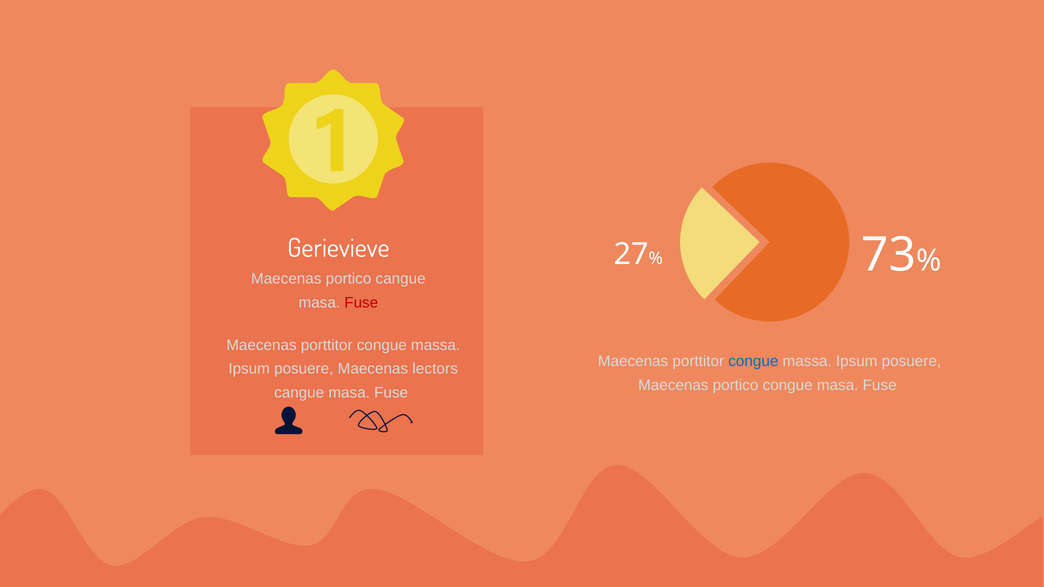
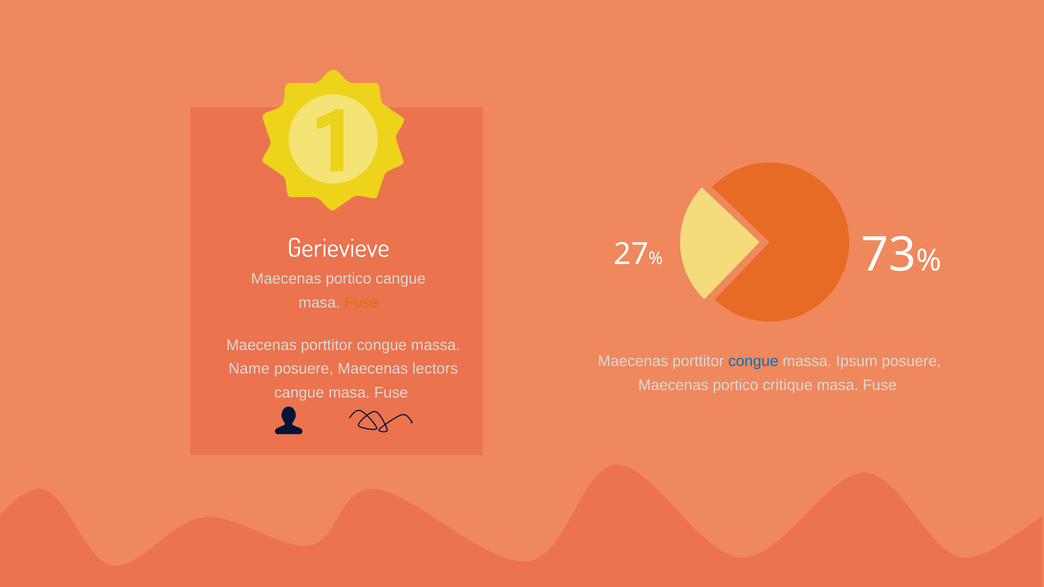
Fuse at (361, 303) colour: red -> orange
Ipsum at (249, 369): Ipsum -> Name
portico congue: congue -> critique
